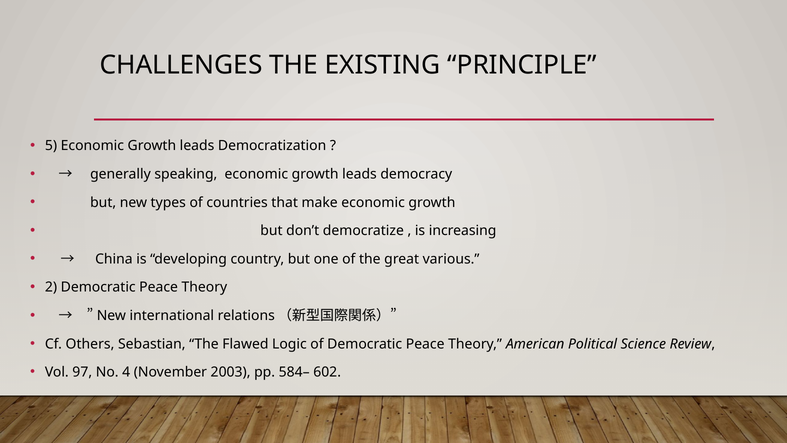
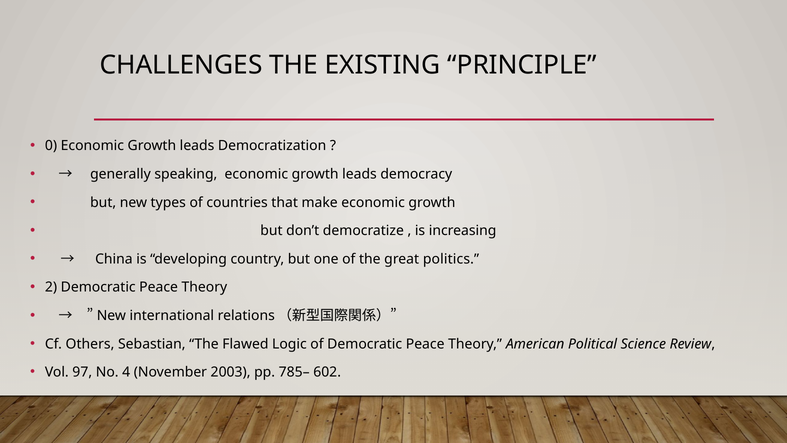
5: 5 -> 0
various: various -> politics
584–: 584– -> 785–
